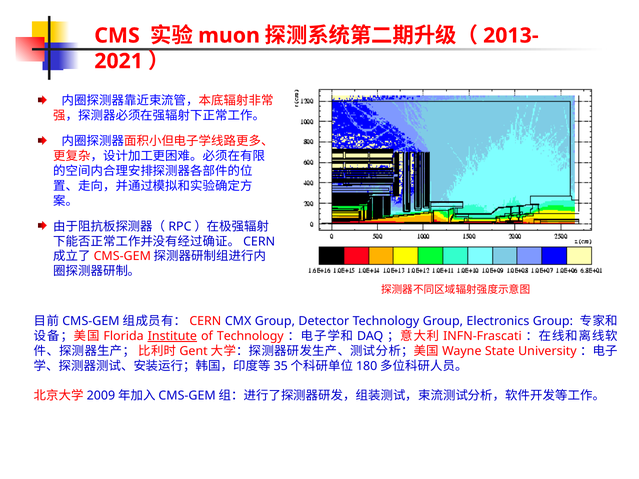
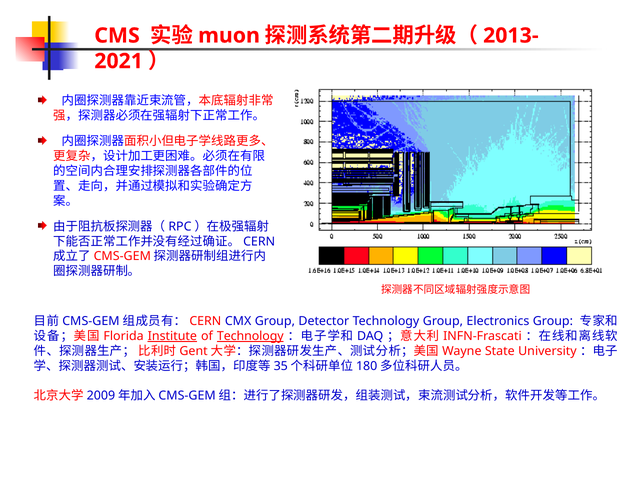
Technology at (250, 336) underline: none -> present
